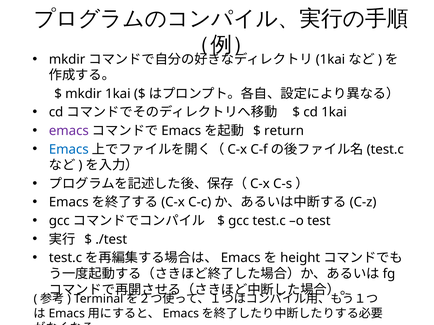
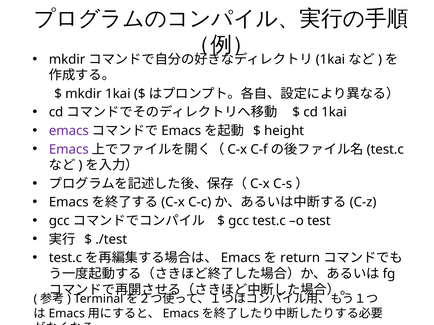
return: return -> height
Emacs at (69, 150) colour: blue -> purple
height: height -> return
